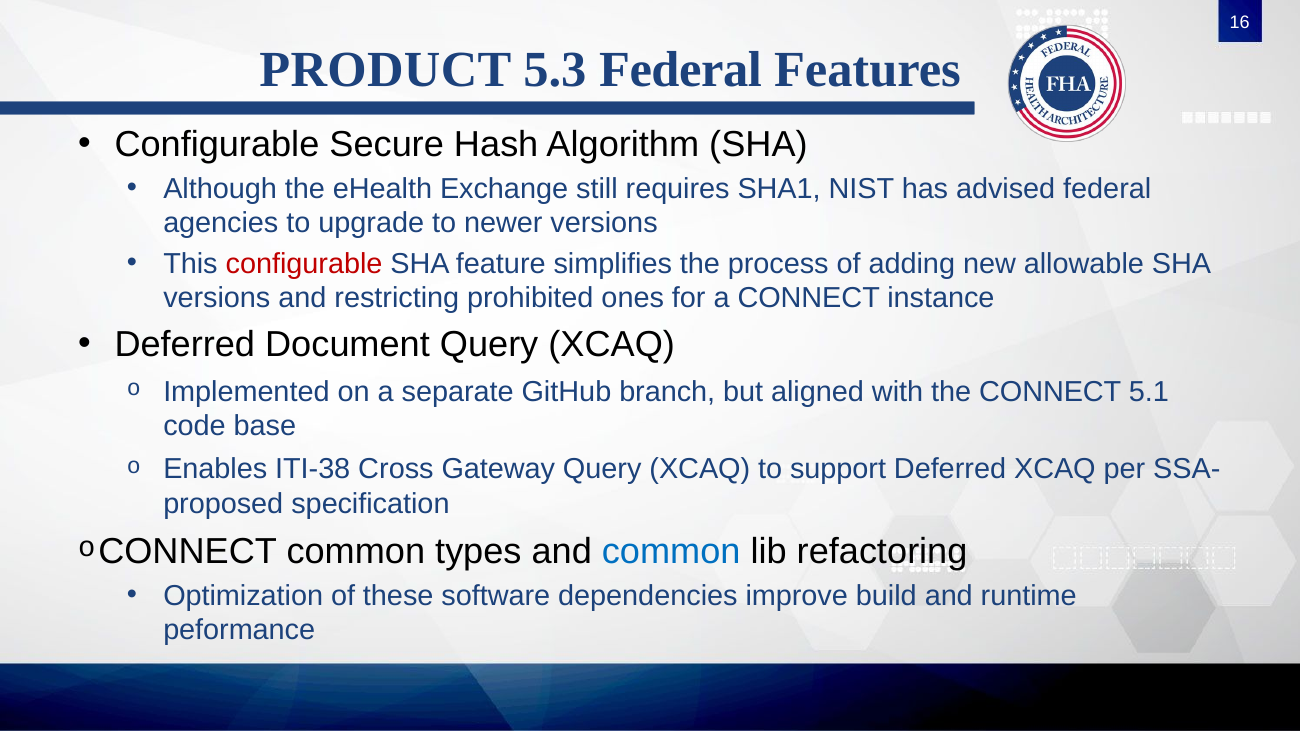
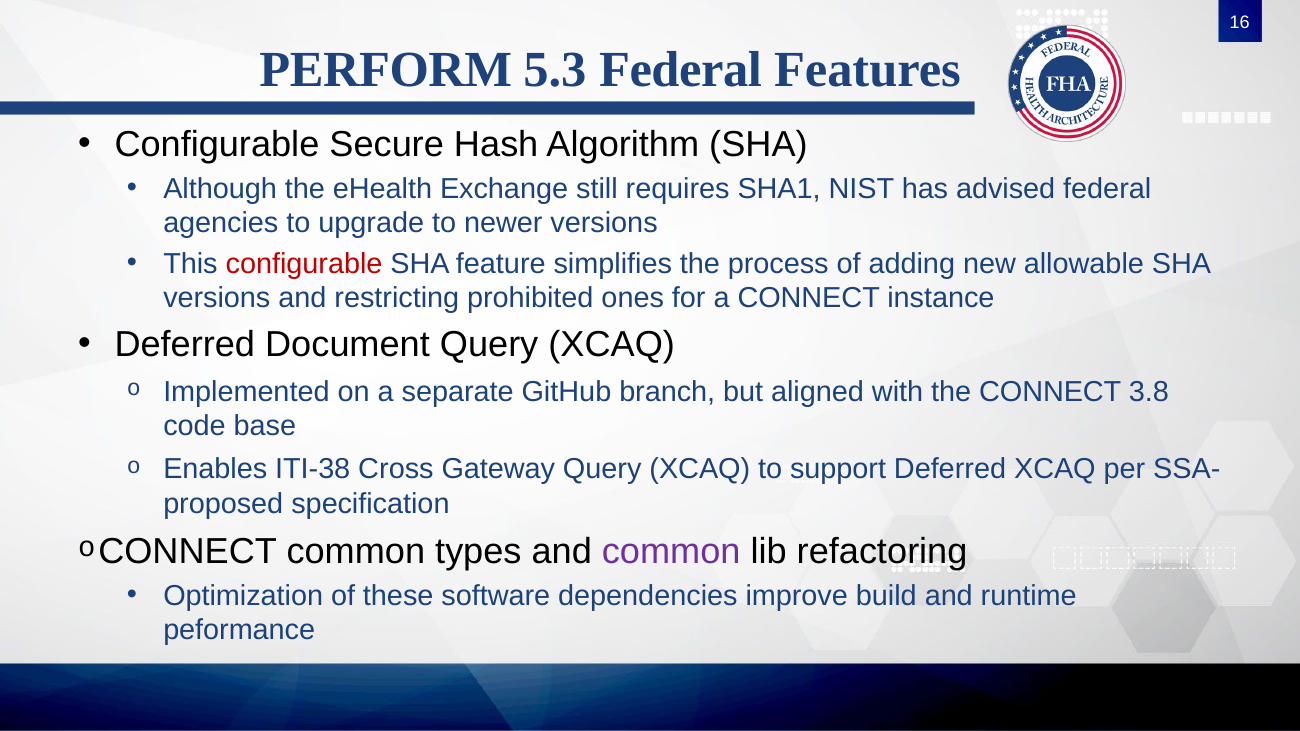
PRODUCT: PRODUCT -> PERFORM
5.1: 5.1 -> 3.8
common at (671, 551) colour: blue -> purple
